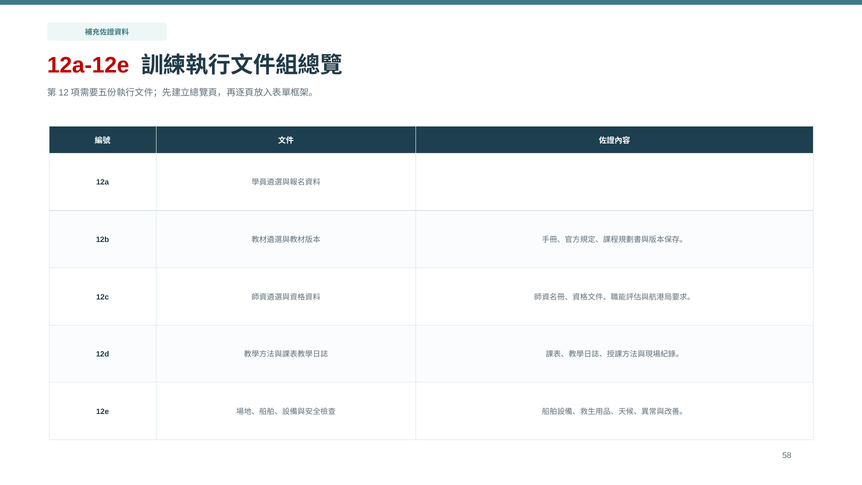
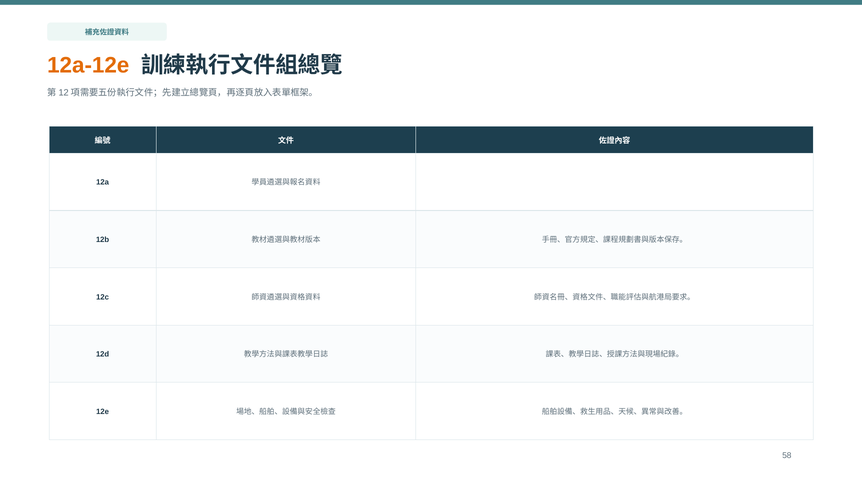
12a-12e colour: red -> orange
